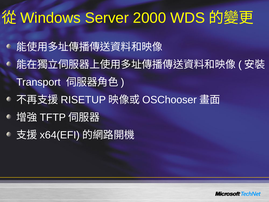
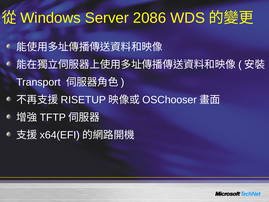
2000: 2000 -> 2086
